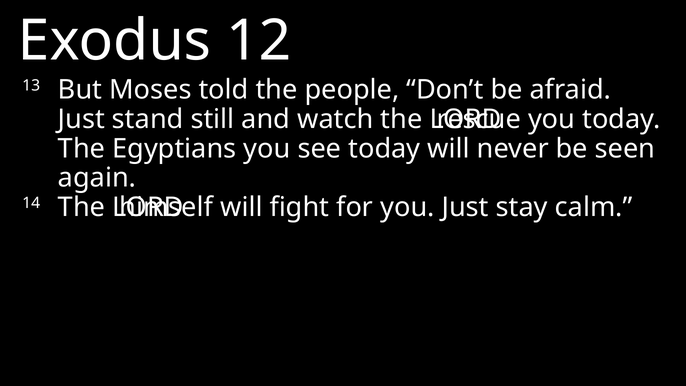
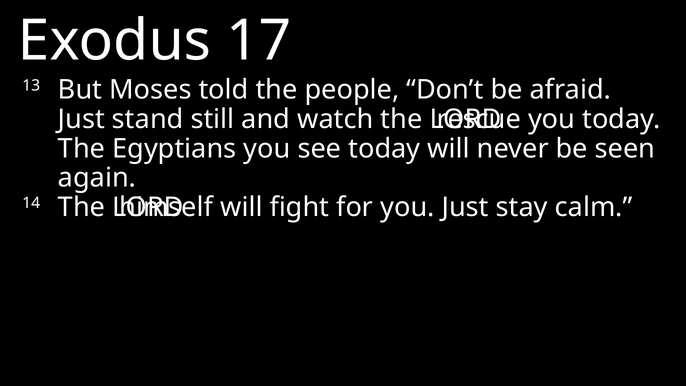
12: 12 -> 17
